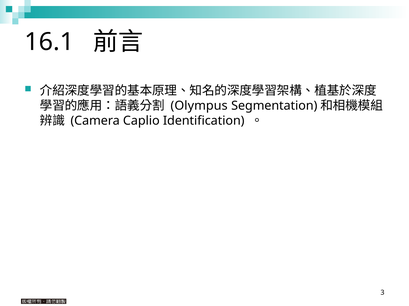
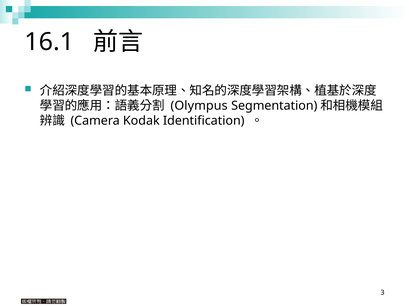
Caplio: Caplio -> Kodak
